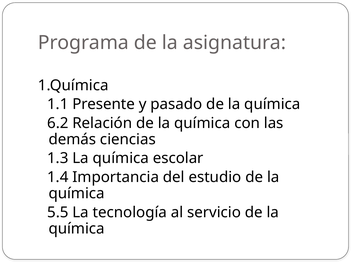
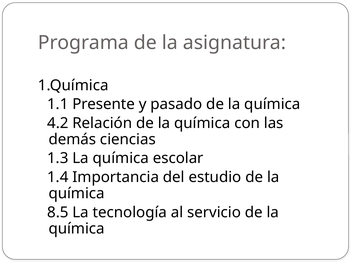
6.2: 6.2 -> 4.2
5.5: 5.5 -> 8.5
